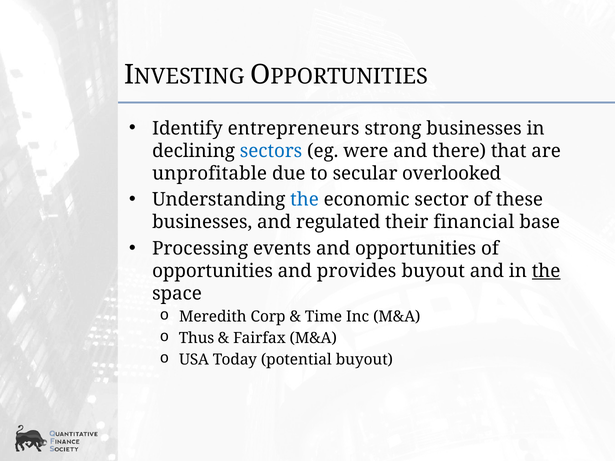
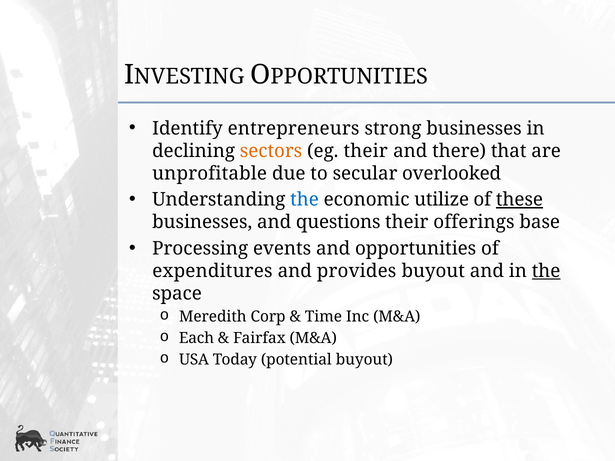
sectors colour: blue -> orange
eg were: were -> their
sector: sector -> utilize
these underline: none -> present
regulated: regulated -> questions
financial: financial -> offerings
opportunities at (213, 271): opportunities -> expenditures
Thus: Thus -> Each
